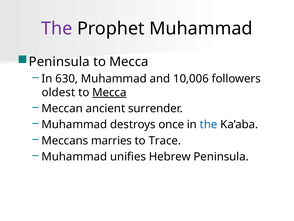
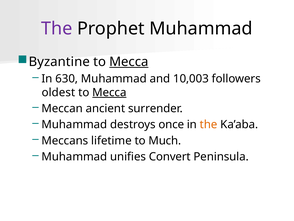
Peninsula at (59, 62): Peninsula -> Byzantine
Mecca at (129, 62) underline: none -> present
10,006: 10,006 -> 10,003
the at (209, 124) colour: blue -> orange
marries: marries -> lifetime
Trace: Trace -> Much
Hebrew: Hebrew -> Convert
